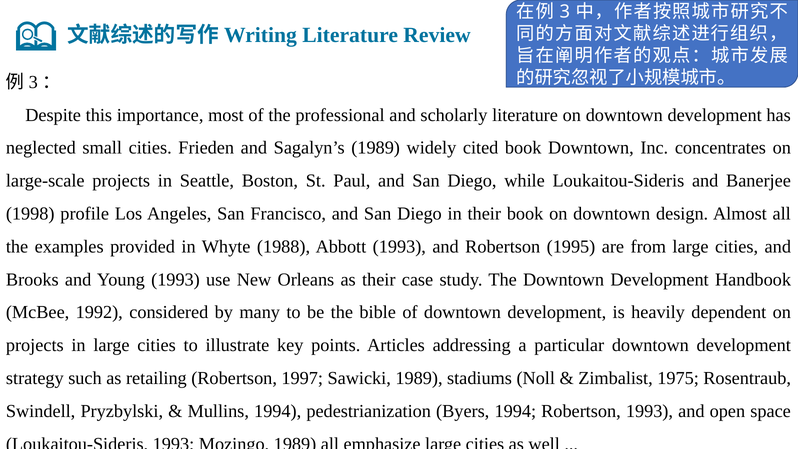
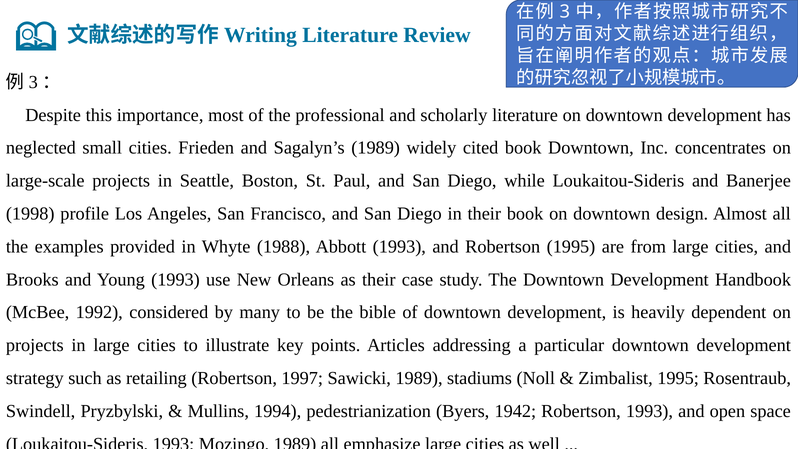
Zimbalist 1975: 1975 -> 1995
Byers 1994: 1994 -> 1942
